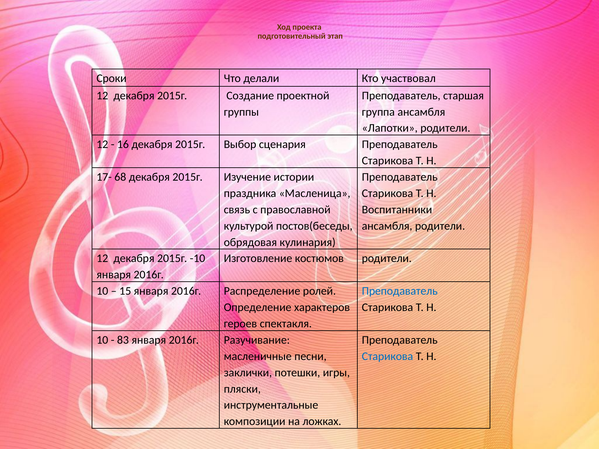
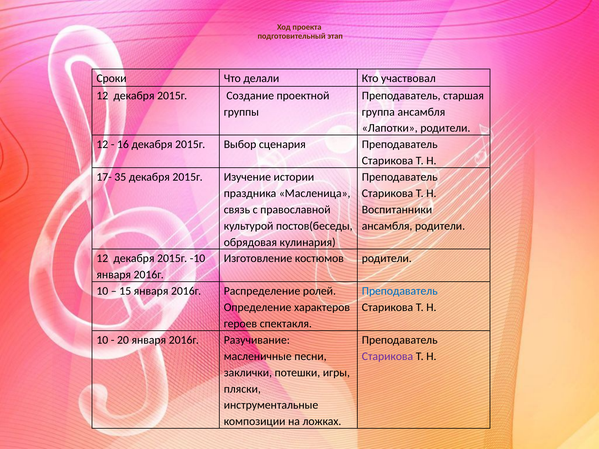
68: 68 -> 35
83: 83 -> 20
Старикова at (387, 356) colour: blue -> purple
